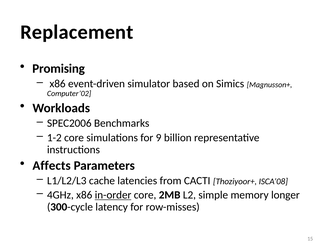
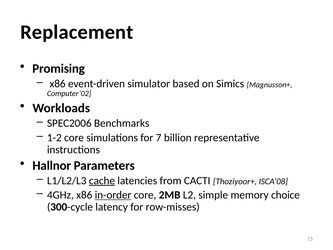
9: 9 -> 7
Affects: Affects -> Hallnor
cache underline: none -> present
longer: longer -> choice
